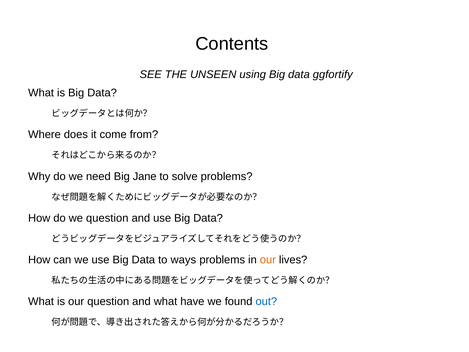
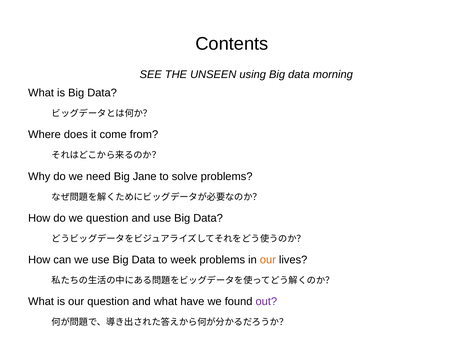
ggfortify: ggfortify -> morning
ways: ways -> week
out colour: blue -> purple
